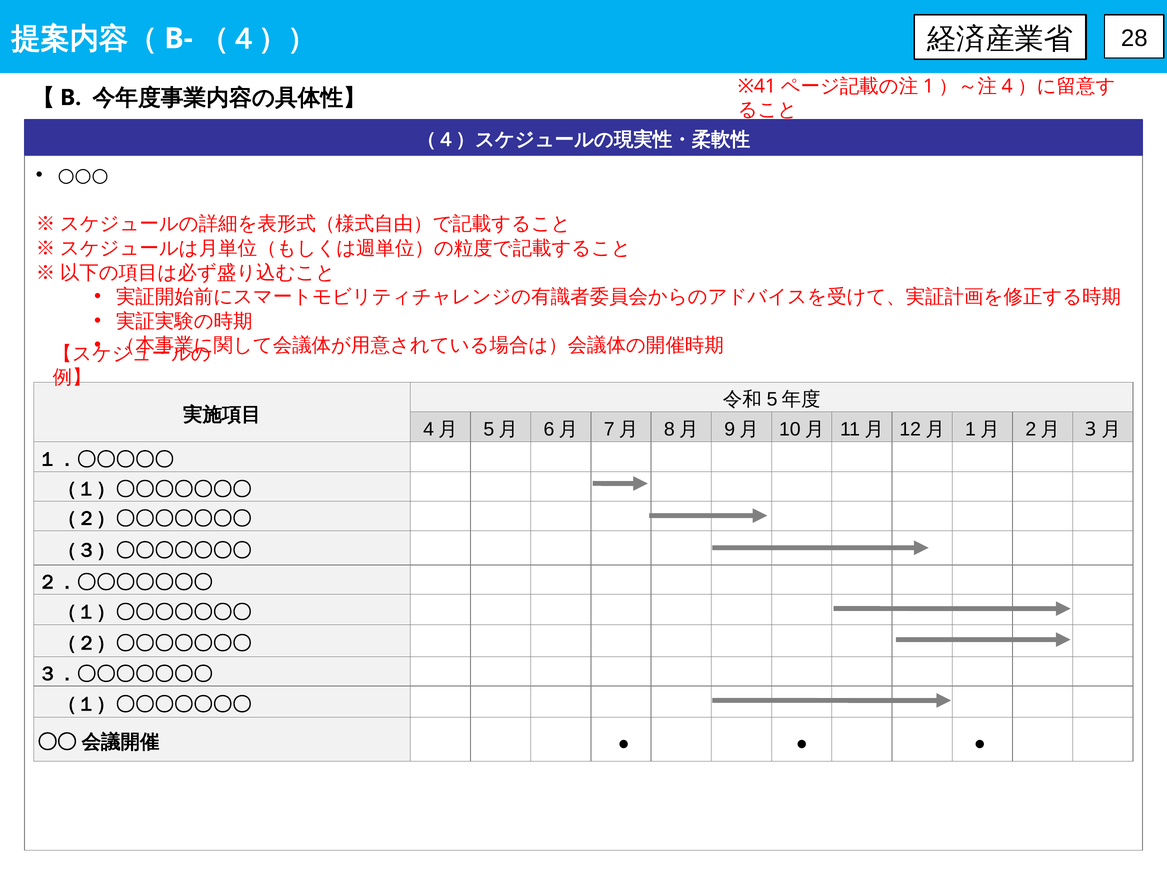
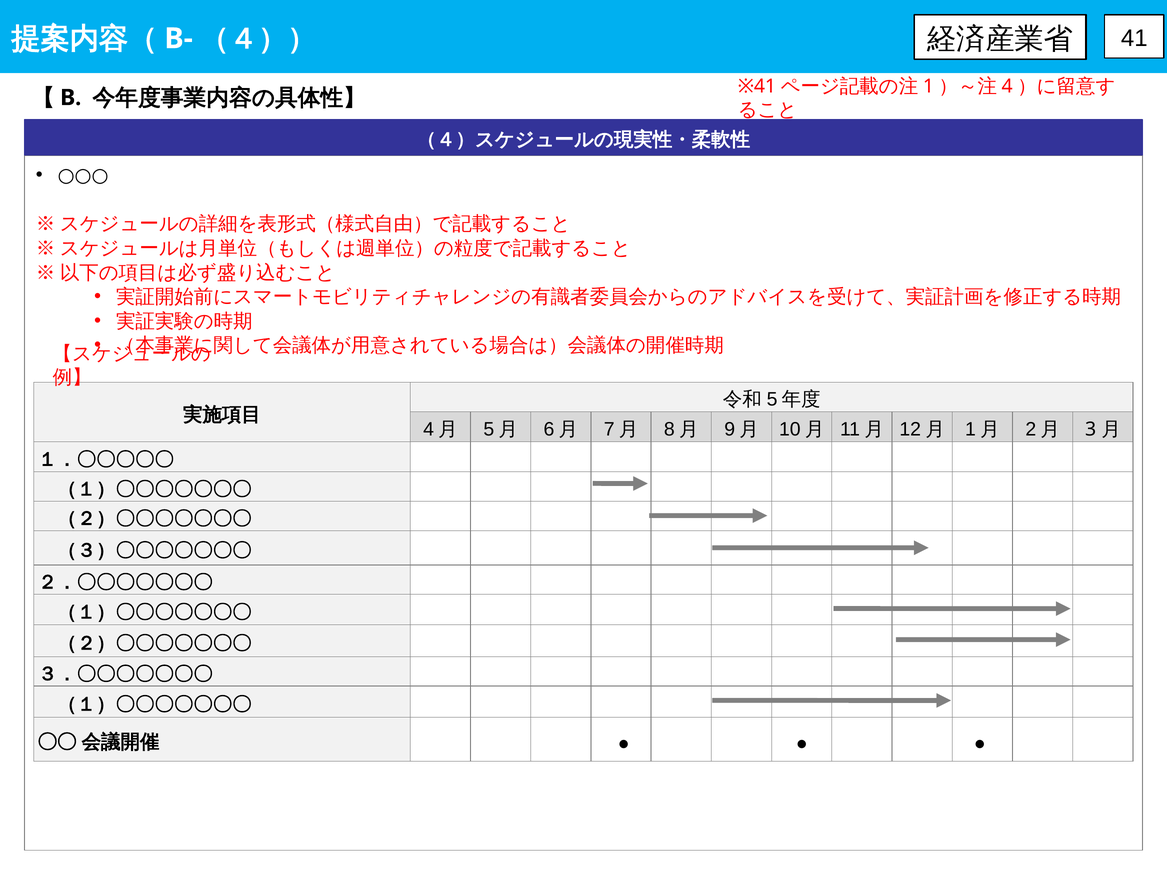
28: 28 -> 41
